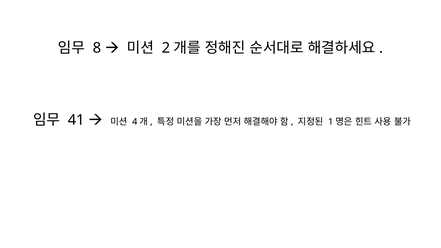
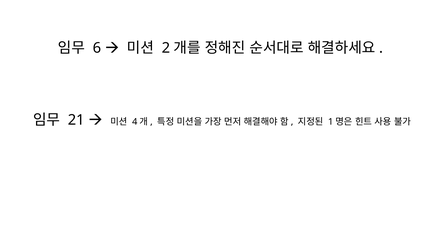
8: 8 -> 6
41: 41 -> 21
